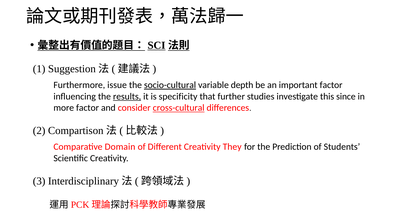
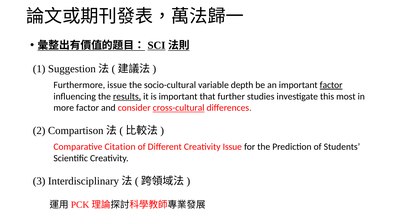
socio-cultural underline: present -> none
factor at (331, 85) underline: none -> present
is specificity: specificity -> important
since: since -> most
Domain: Domain -> Citation
Creativity They: They -> Issue
